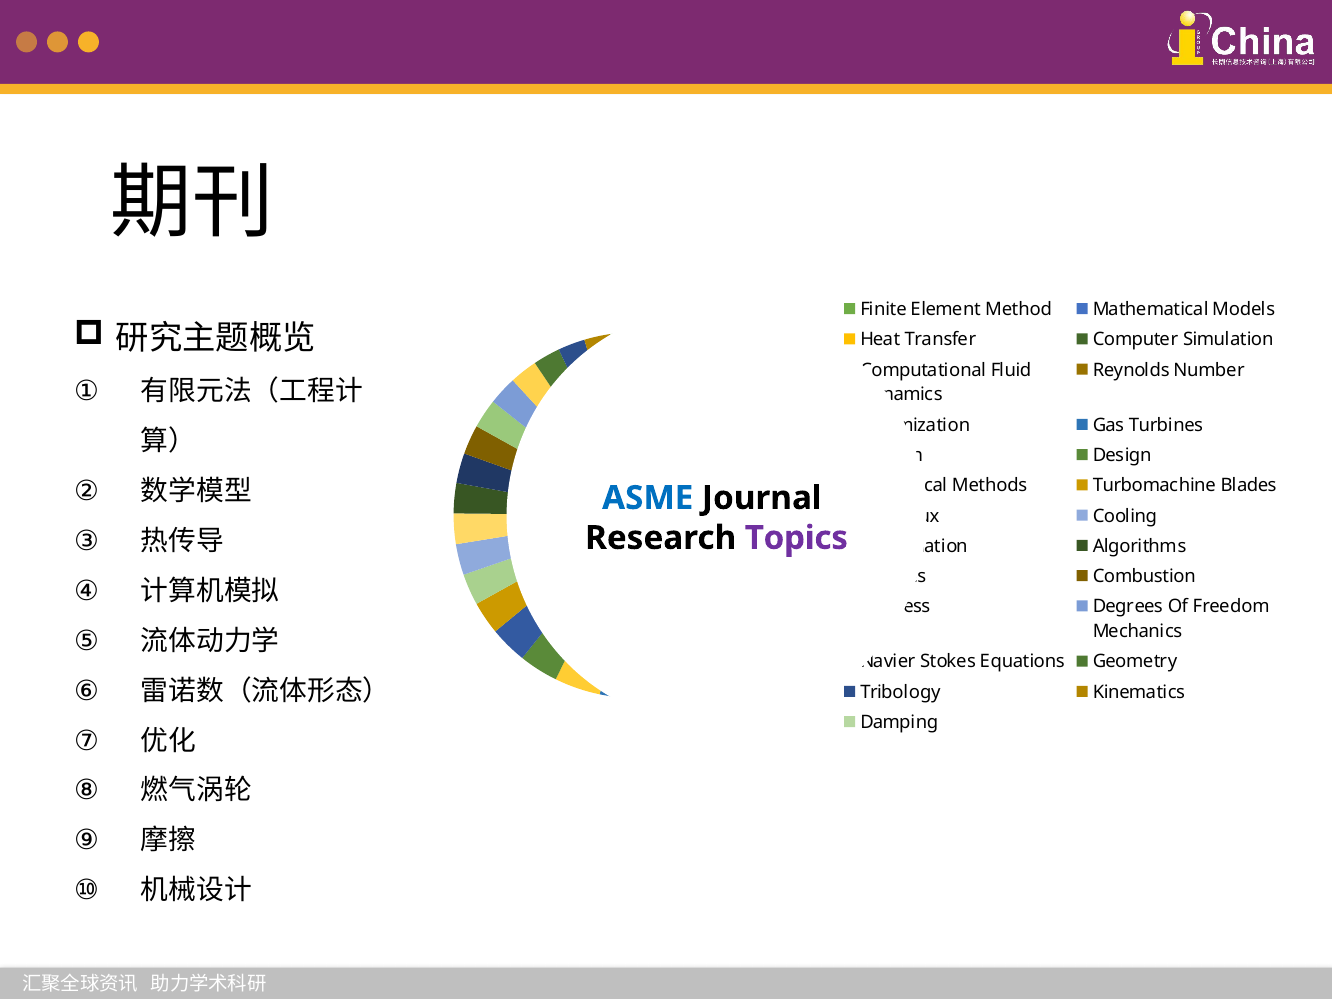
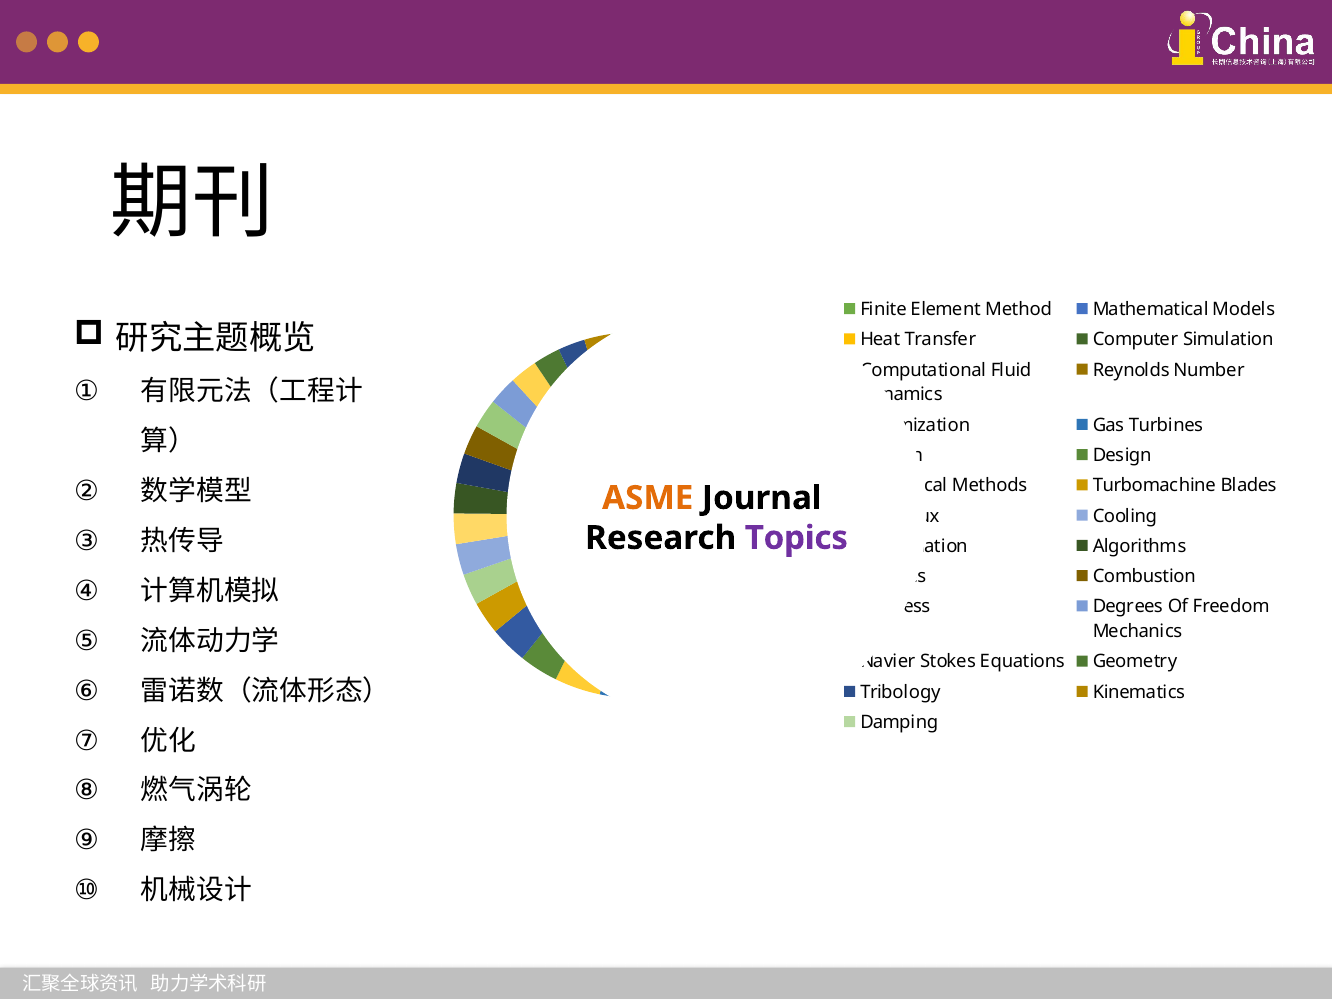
ASME colour: blue -> orange
